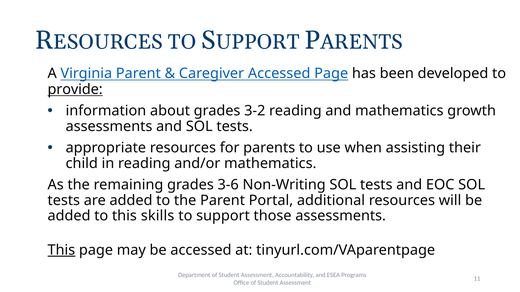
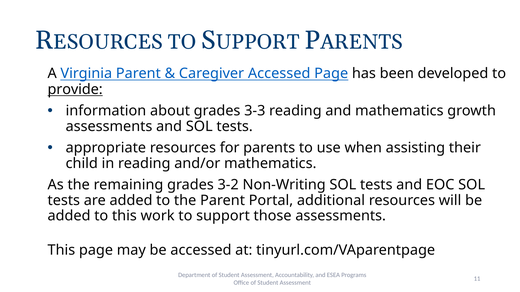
3-2: 3-2 -> 3-3
3-6: 3-6 -> 3-2
skills: skills -> work
This at (61, 250) underline: present -> none
